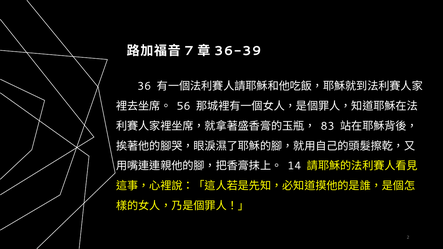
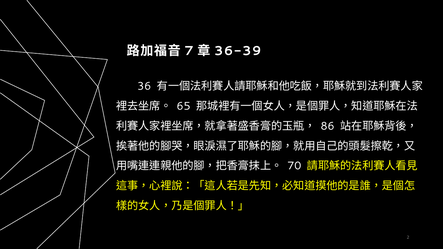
56: 56 -> 65
83: 83 -> 86
14: 14 -> 70
